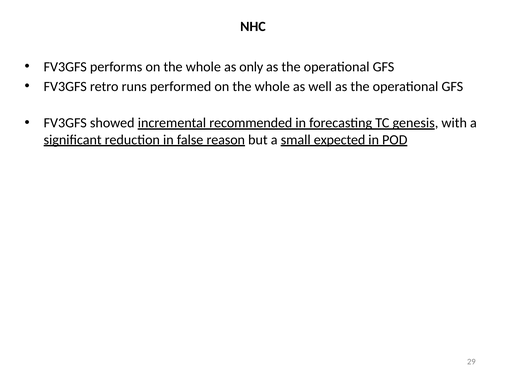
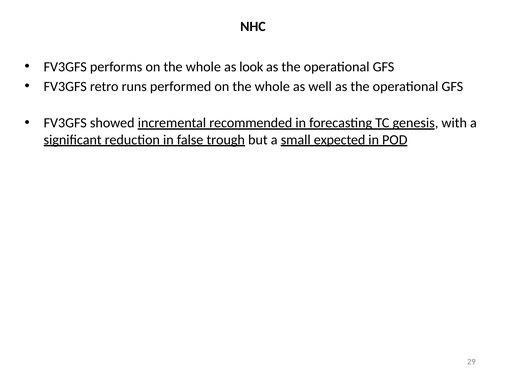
only: only -> look
reason: reason -> trough
